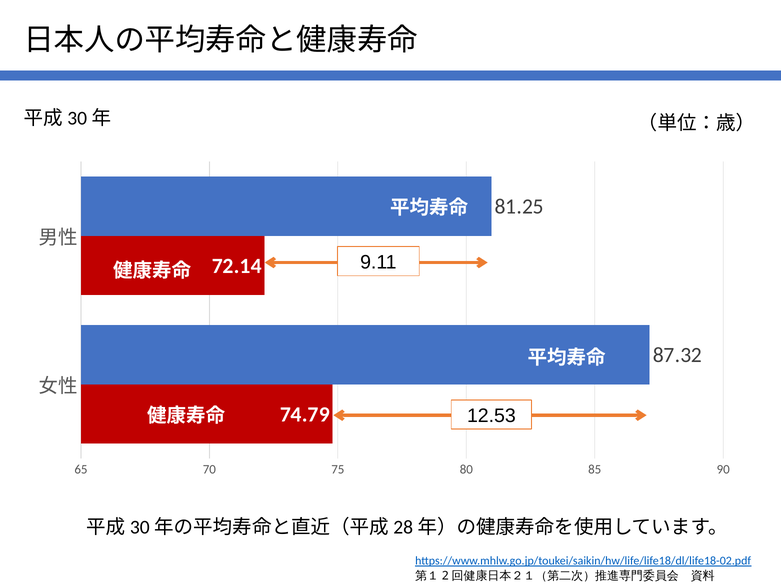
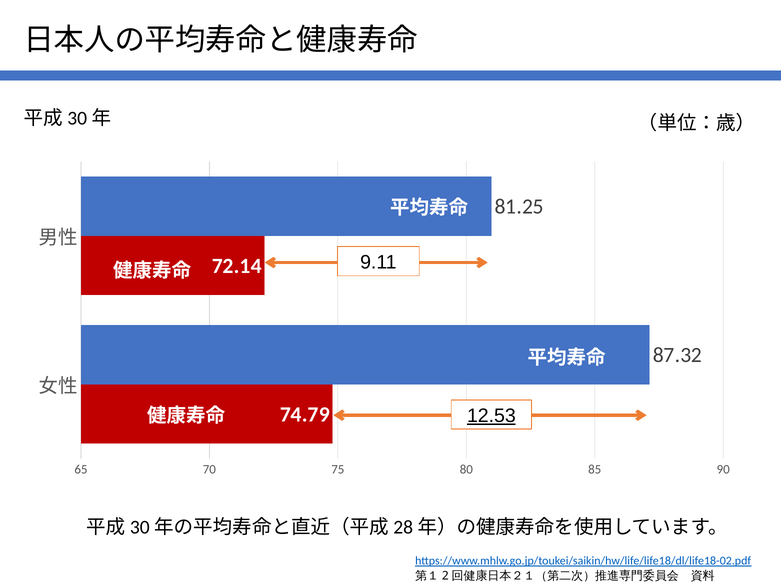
12.53 underline: none -> present
